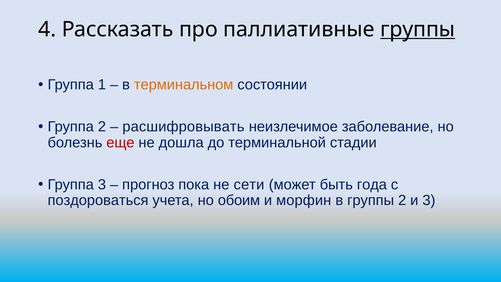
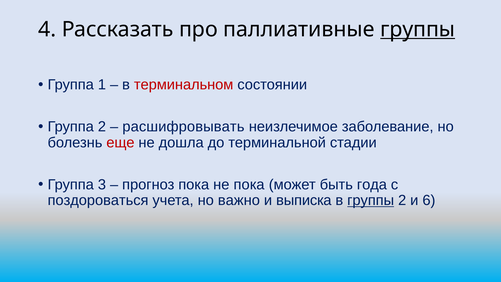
терминальном colour: orange -> red
не сети: сети -> пока
обоим: обоим -> важно
морфин: морфин -> выписка
группы at (371, 200) underline: none -> present
и 3: 3 -> 6
